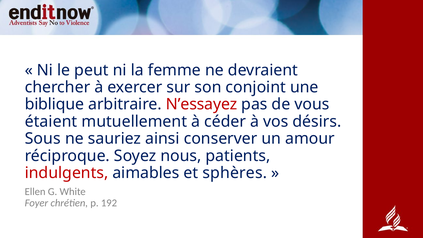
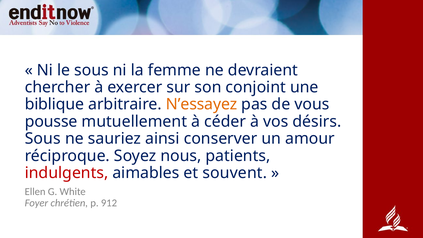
le peut: peut -> sous
N’essayez colour: red -> orange
étaient: étaient -> pousse
sphères: sphères -> souvent
192: 192 -> 912
